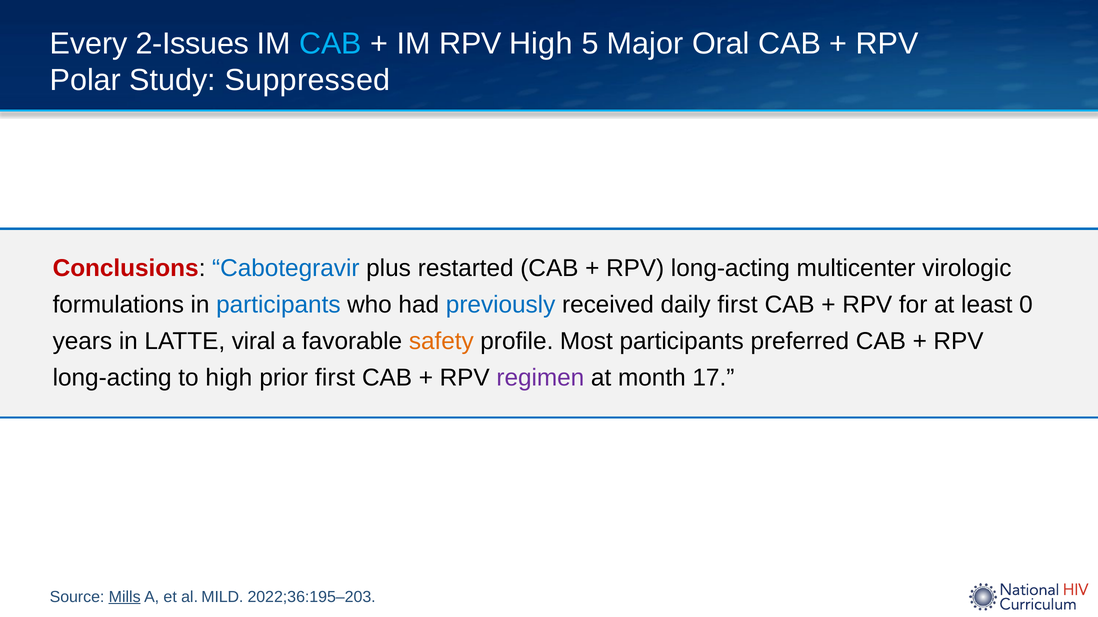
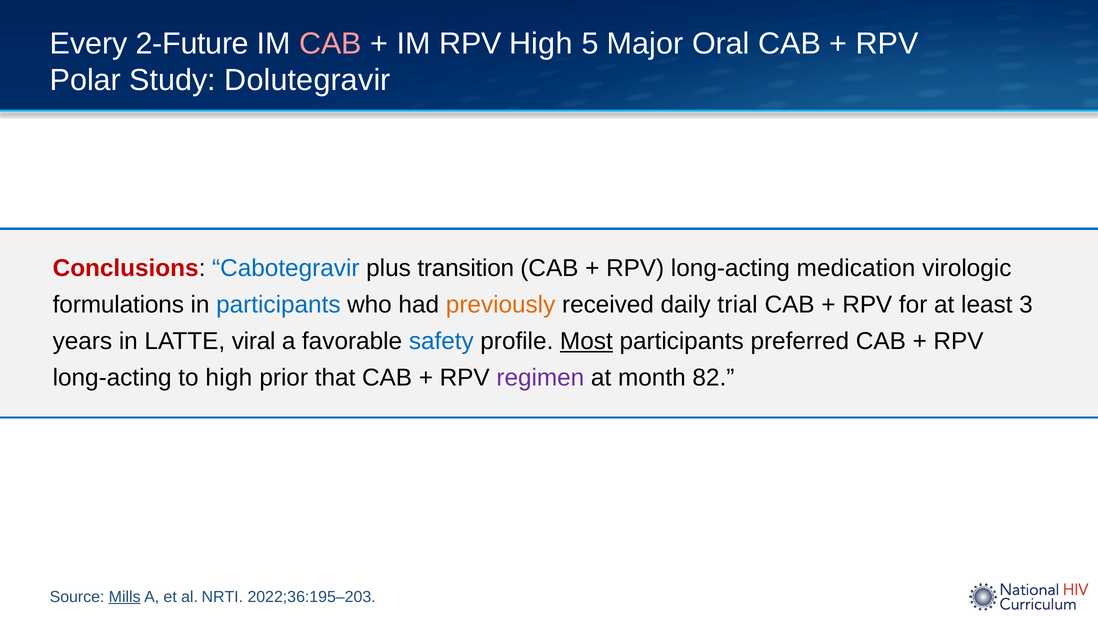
2-Issues: 2-Issues -> 2-Future
CAB at (330, 44) colour: light blue -> pink
Suppressed: Suppressed -> Dolutegravir
restarted: restarted -> transition
multicenter: multicenter -> medication
previously colour: blue -> orange
daily first: first -> trial
0: 0 -> 3
safety colour: orange -> blue
Most underline: none -> present
prior first: first -> that
17: 17 -> 82
MILD: MILD -> NRTI
